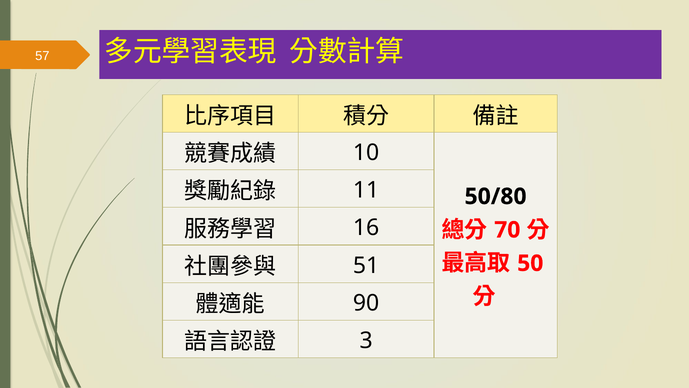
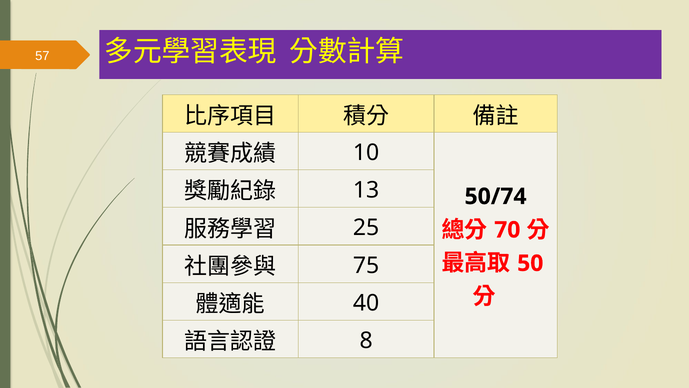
11: 11 -> 13
50/80: 50/80 -> 50/74
16: 16 -> 25
51: 51 -> 75
90: 90 -> 40
3: 3 -> 8
